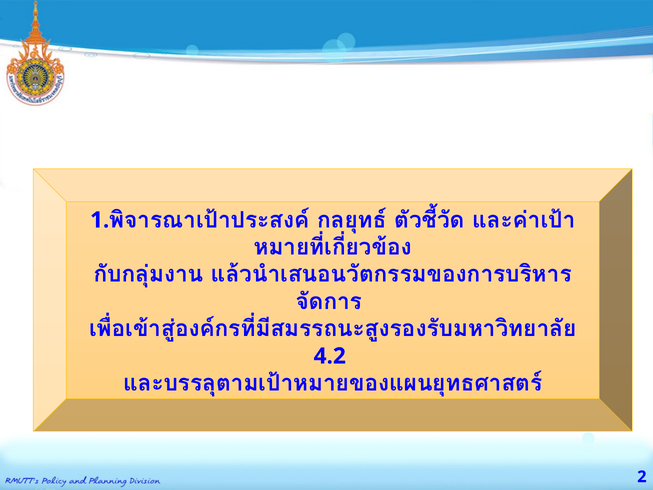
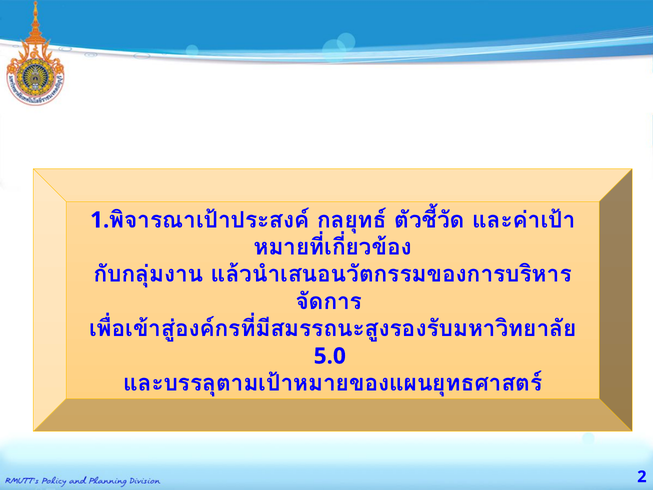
4.2: 4.2 -> 5.0
